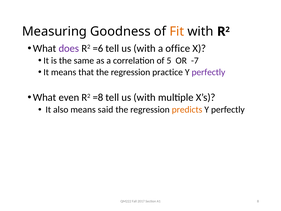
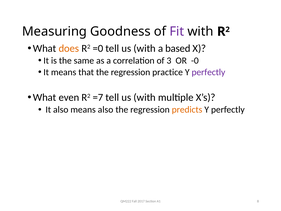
Fit colour: orange -> purple
does colour: purple -> orange
=6: =6 -> =0
office: office -> based
5: 5 -> 3
-7: -7 -> -0
=8: =8 -> =7
means said: said -> also
